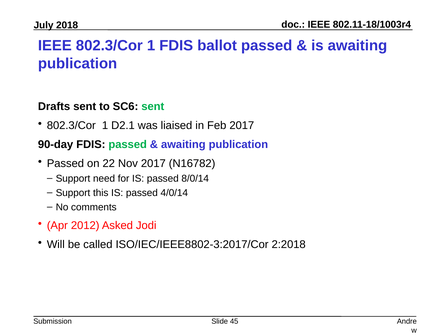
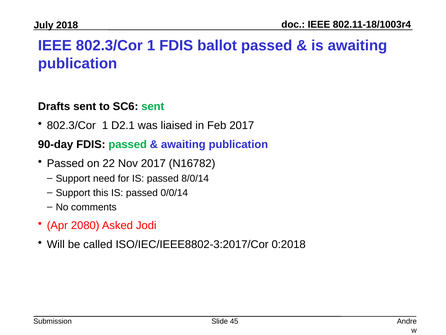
4/0/14: 4/0/14 -> 0/0/14
2012: 2012 -> 2080
2:2018: 2:2018 -> 0:2018
